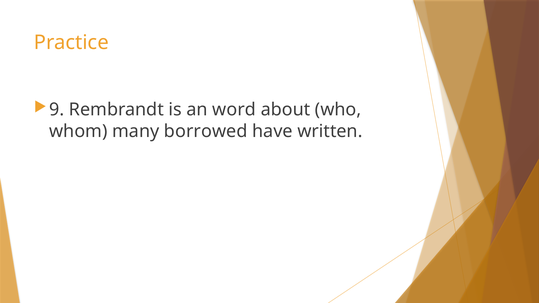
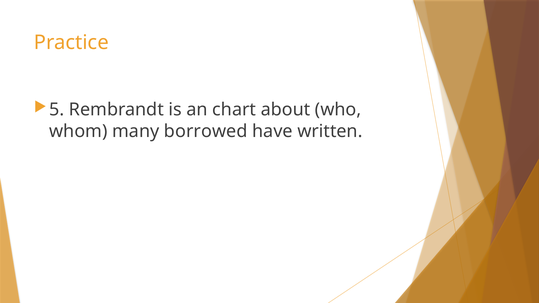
9: 9 -> 5
word: word -> chart
